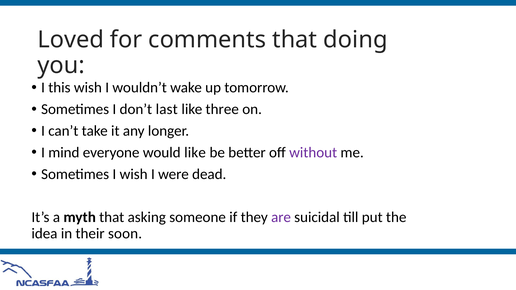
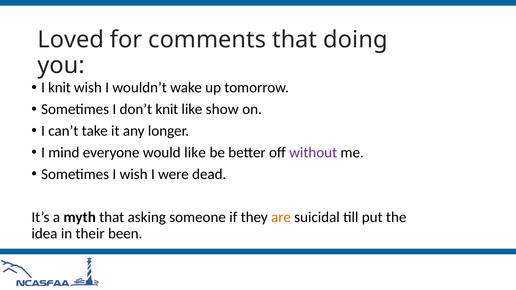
I this: this -> knit
don’t last: last -> knit
three: three -> show
are colour: purple -> orange
soon: soon -> been
